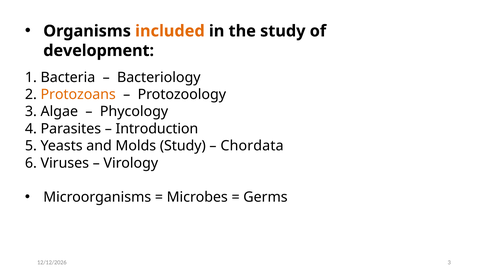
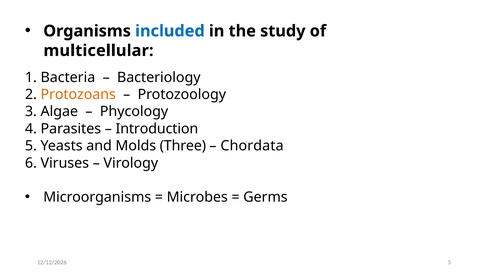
included colour: orange -> blue
development: development -> multicellular
Molds Study: Study -> Three
